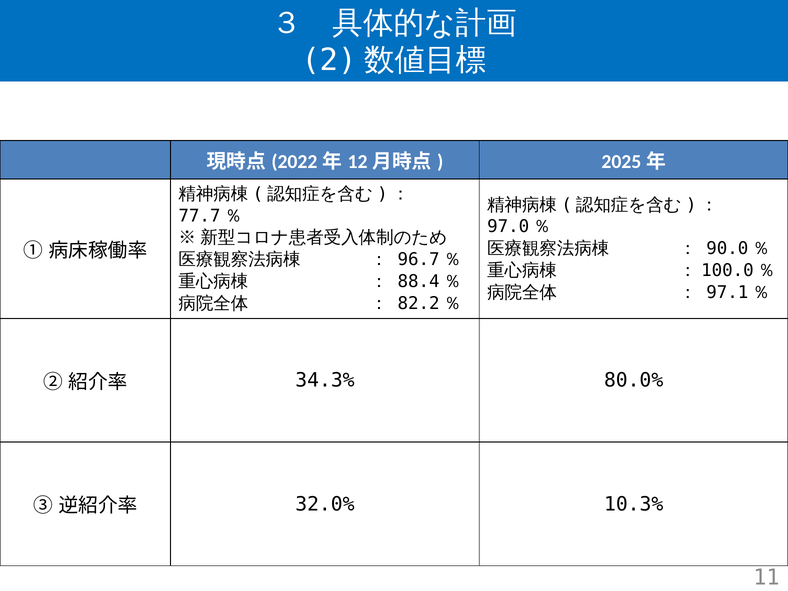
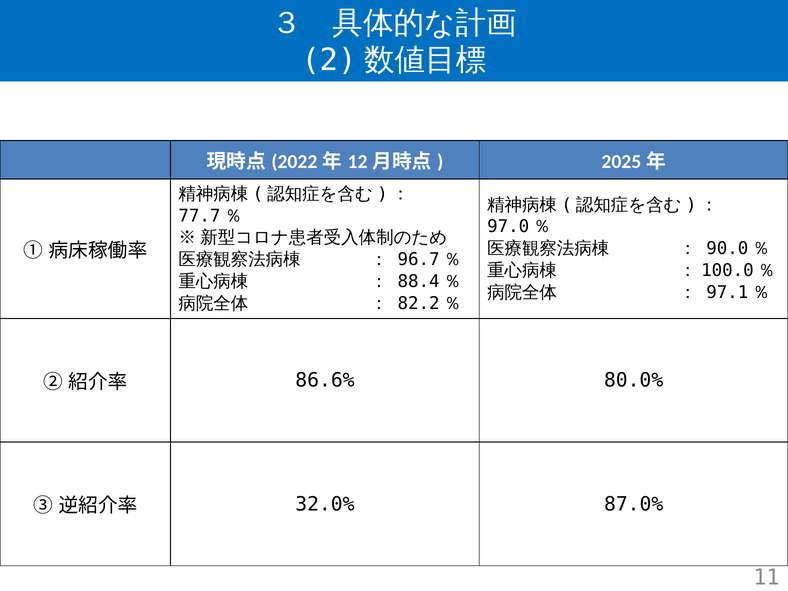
34.3%: 34.3% -> 86.6%
10.3%: 10.3% -> 87.0%
